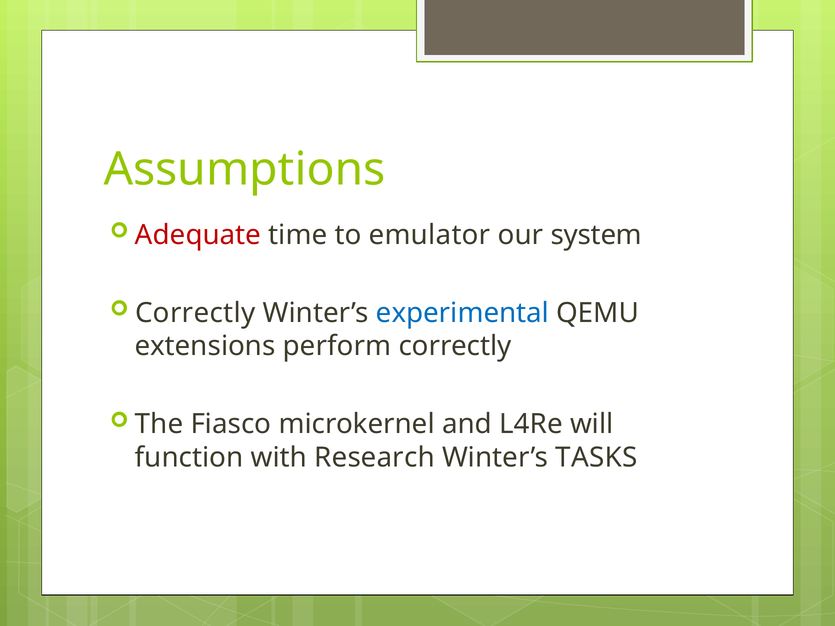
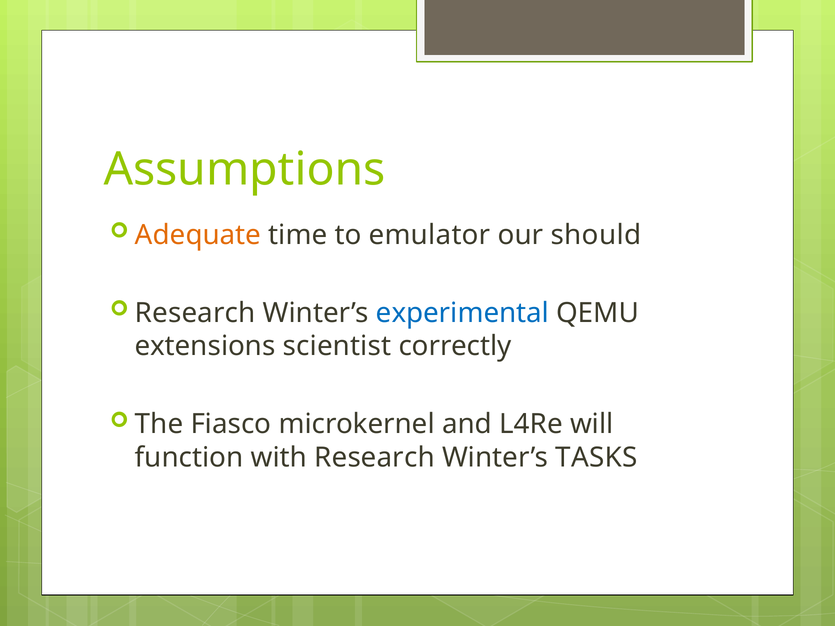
Adequate colour: red -> orange
system: system -> should
Correctly at (195, 313): Correctly -> Research
perform: perform -> scientist
